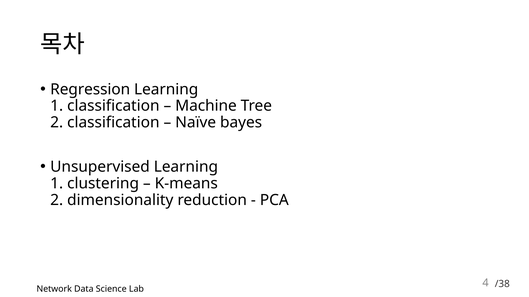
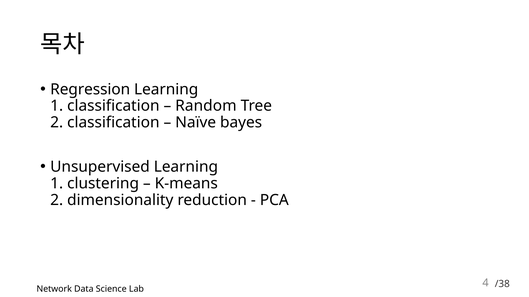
Machine: Machine -> Random
